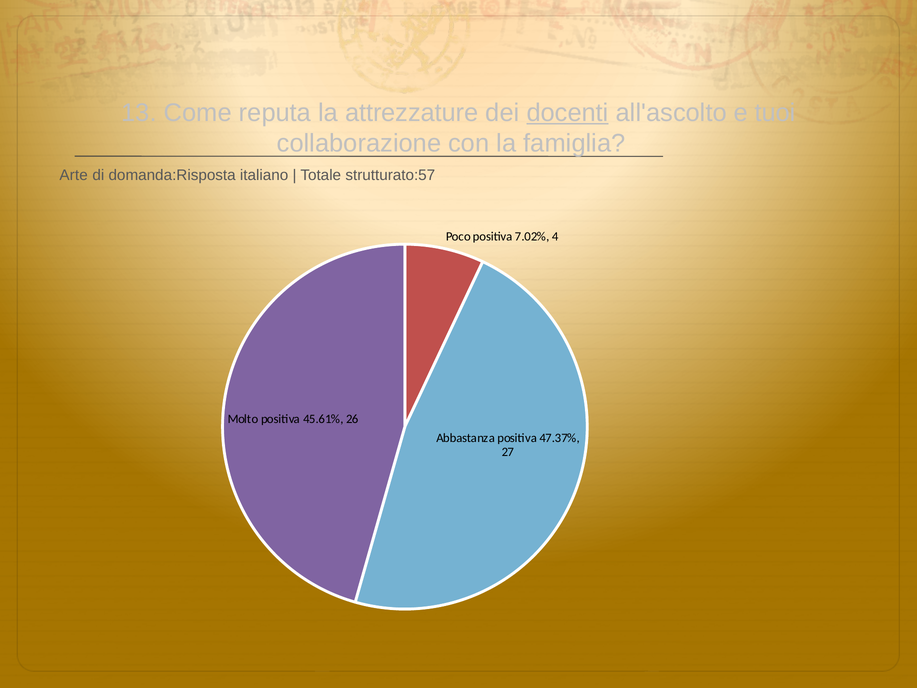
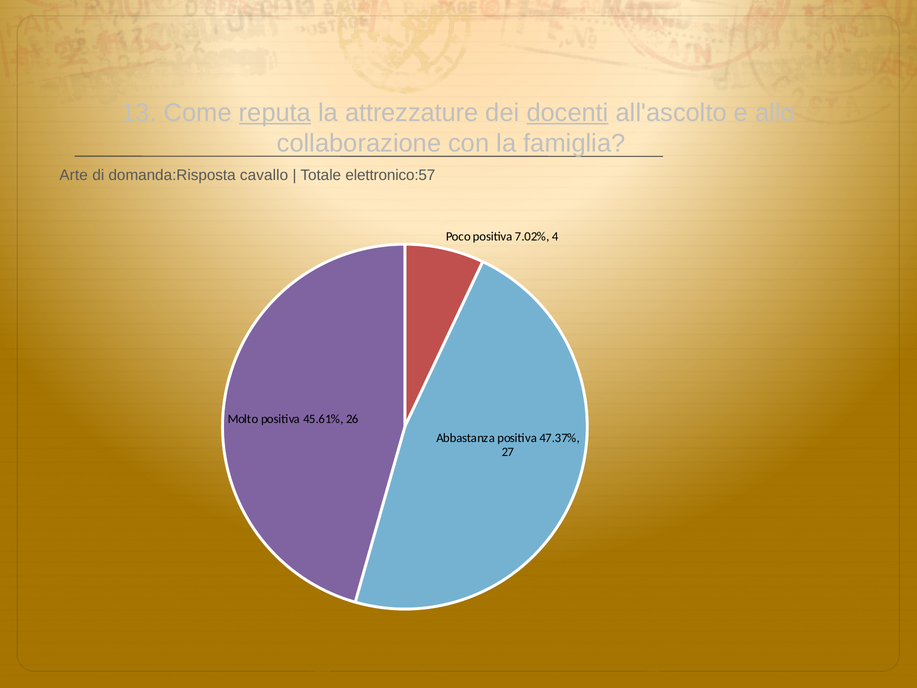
reputa underline: none -> present
tuoi: tuoi -> allo
italiano: italiano -> cavallo
strutturato:57: strutturato:57 -> elettronico:57
